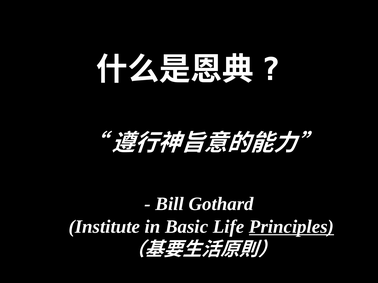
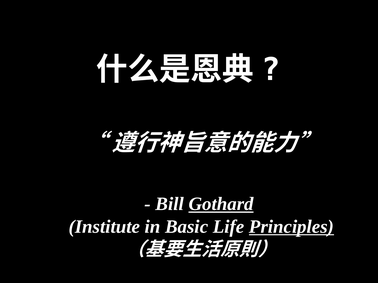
Gothard underline: none -> present
